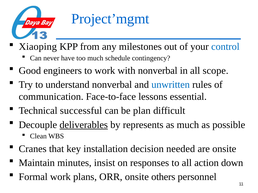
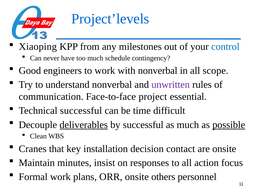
Project’mgmt: Project’mgmt -> Project’levels
unwritten colour: blue -> purple
lessons: lessons -> project
plan: plan -> time
by represents: represents -> successful
possible underline: none -> present
needed: needed -> contact
down: down -> focus
